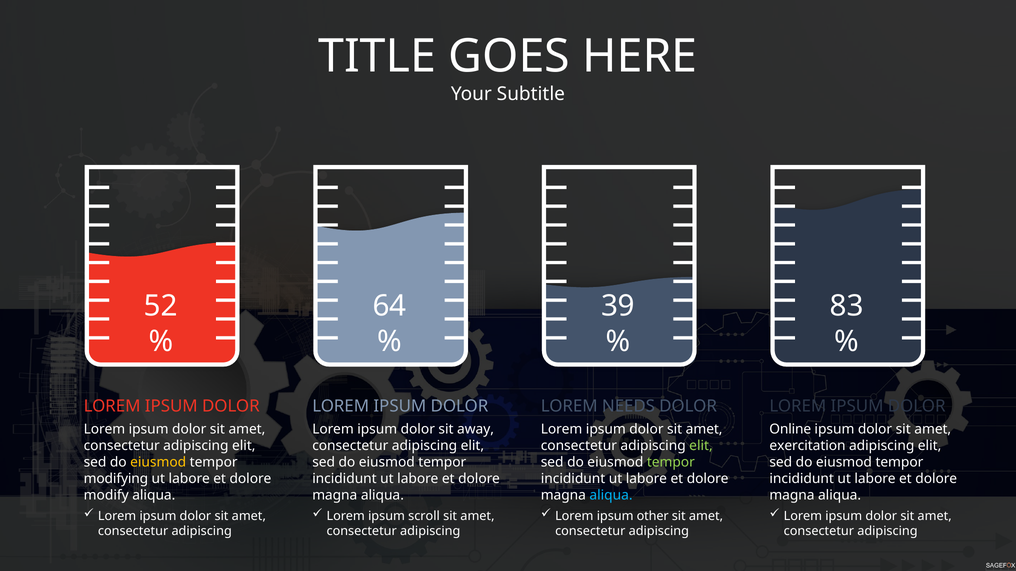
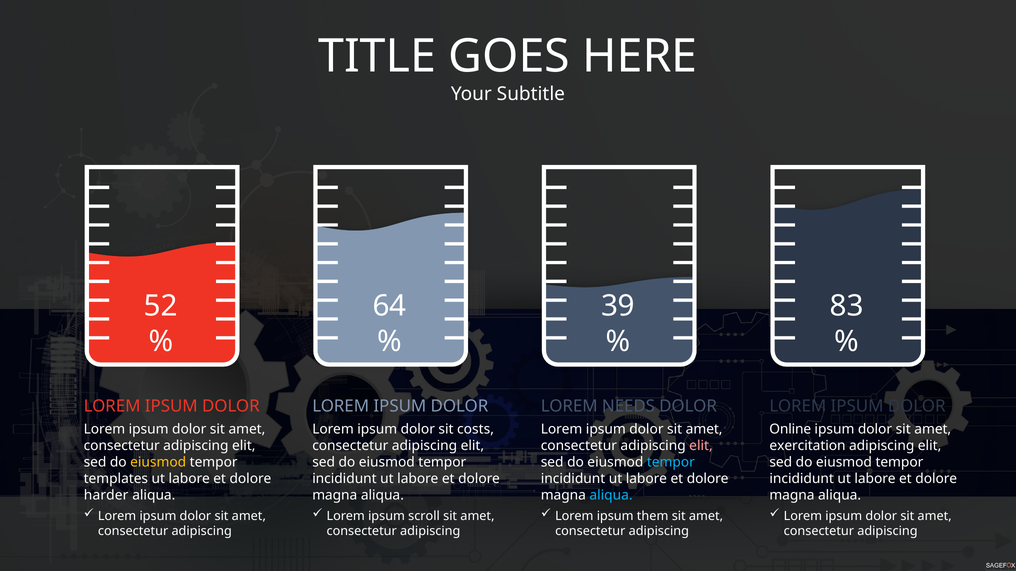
away: away -> costs
elit at (701, 446) colour: light green -> pink
tempor at (671, 462) colour: light green -> light blue
modifying: modifying -> templates
modify: modify -> harder
other: other -> them
